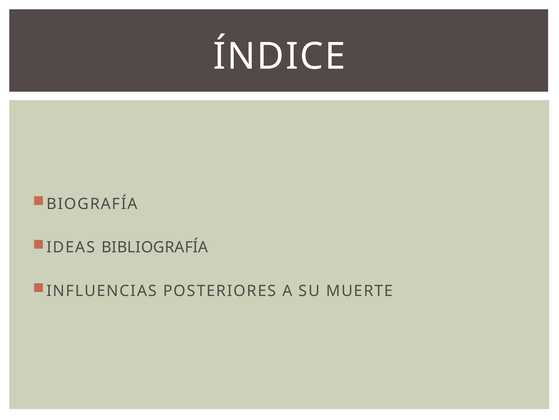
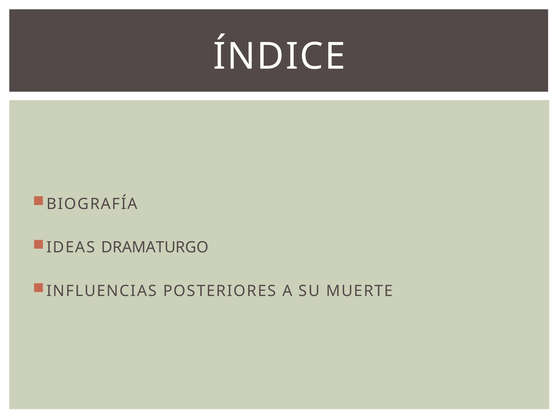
BIBLIOGRAFÍA: BIBLIOGRAFÍA -> DRAMATURGO
